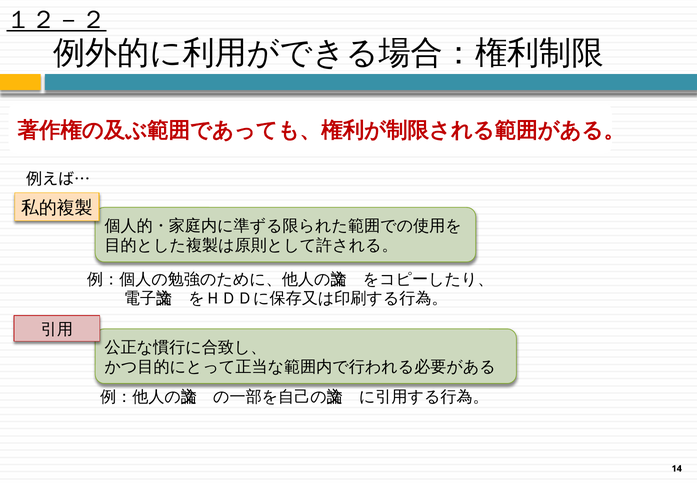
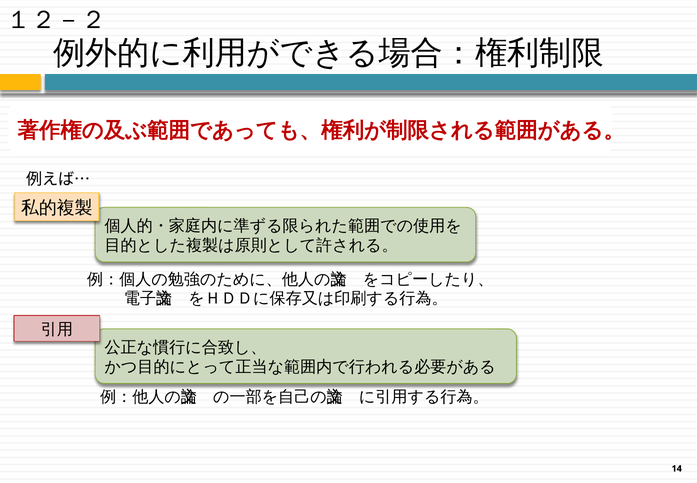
１２－２ underline: present -> none
